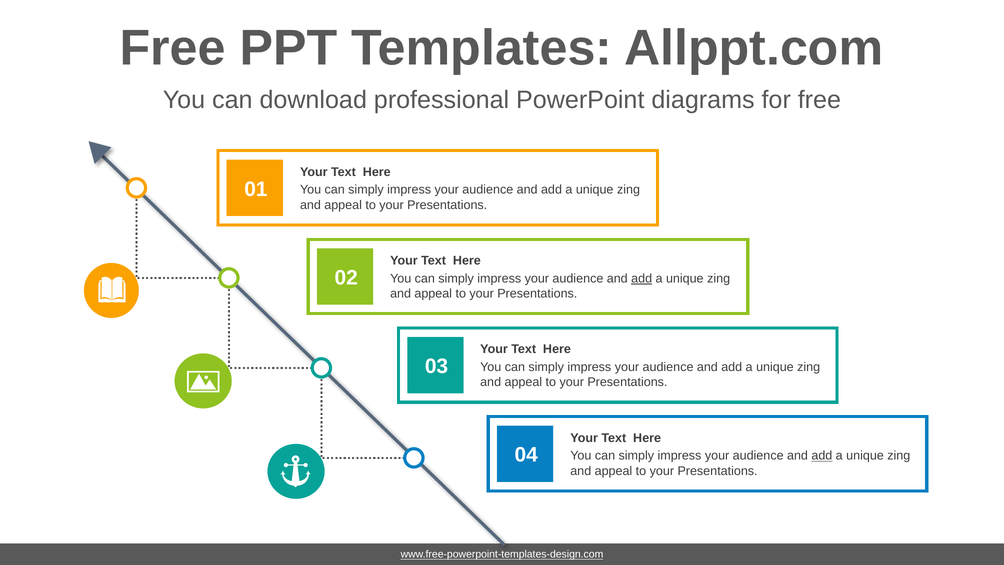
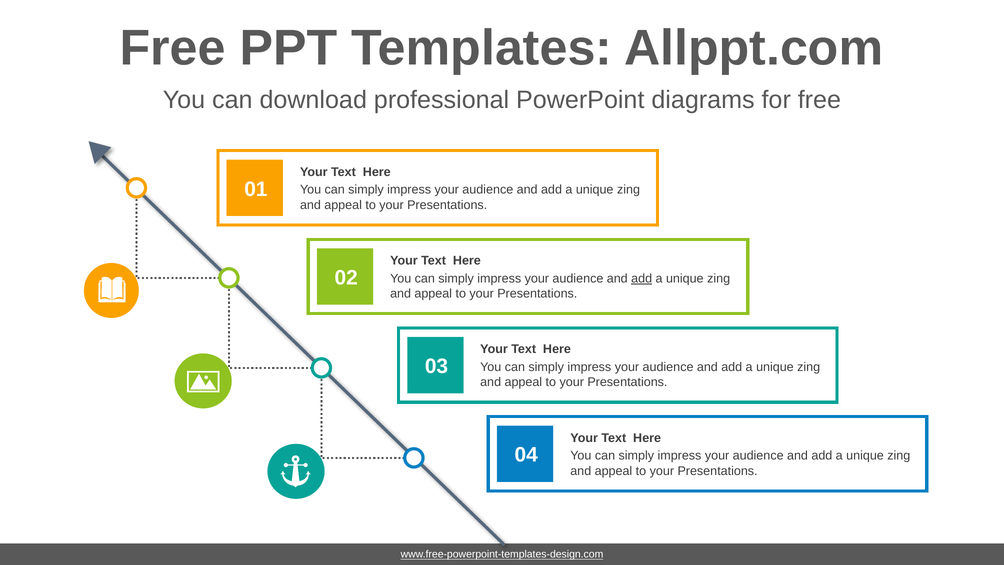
add at (822, 456) underline: present -> none
